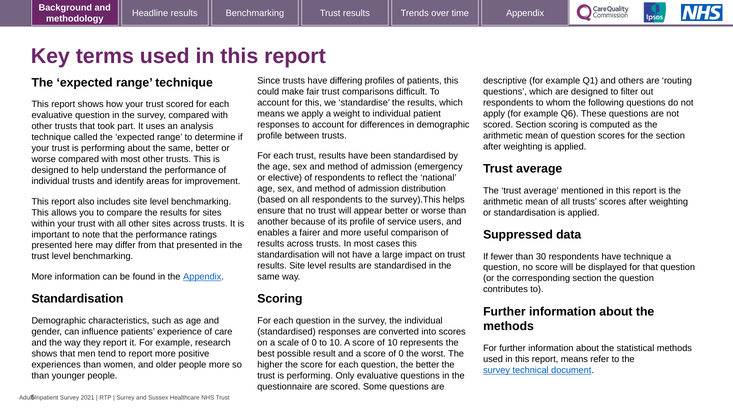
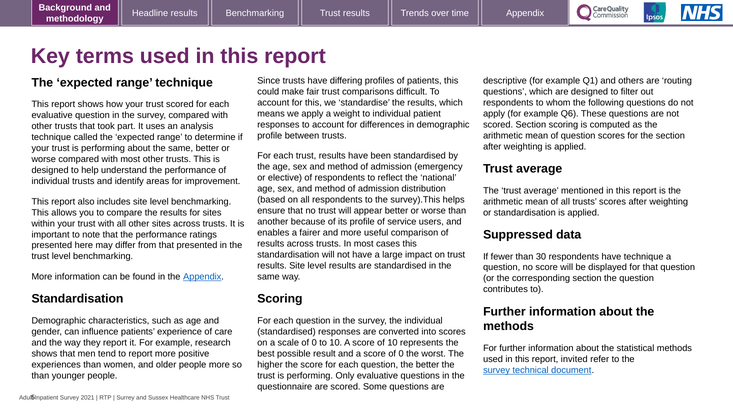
report means: means -> invited
